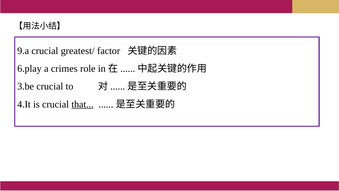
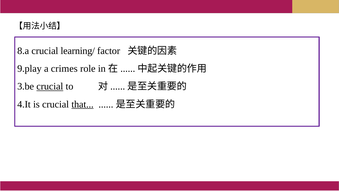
9.a: 9.a -> 8.a
greatest/: greatest/ -> learning/
6.play: 6.play -> 9.play
crucial at (50, 86) underline: none -> present
